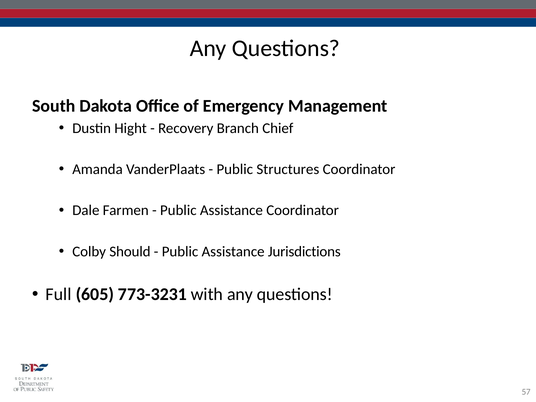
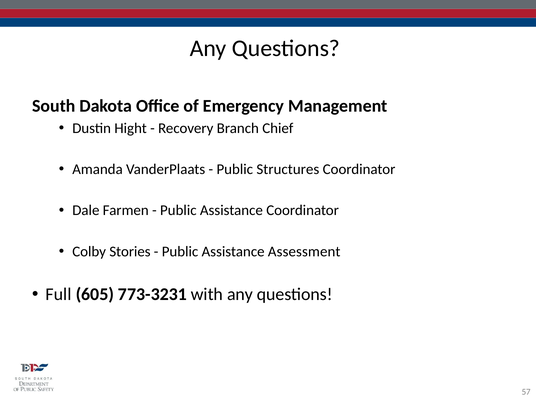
Should: Should -> Stories
Jurisdictions: Jurisdictions -> Assessment
